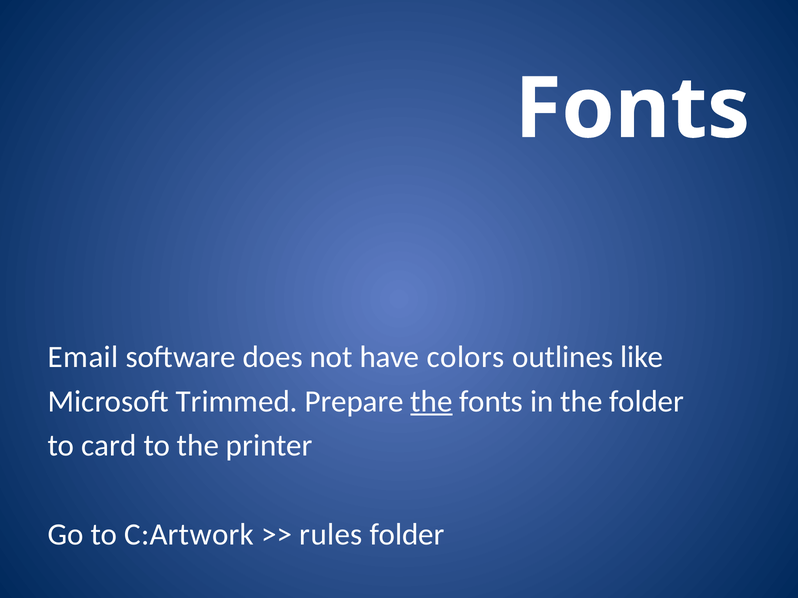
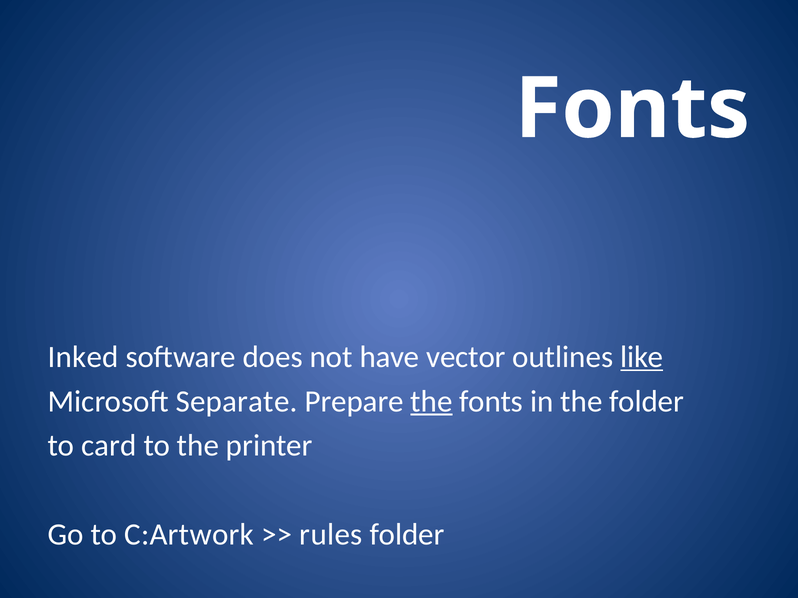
Email: Email -> Inked
colors: colors -> vector
like underline: none -> present
Trimmed: Trimmed -> Separate
